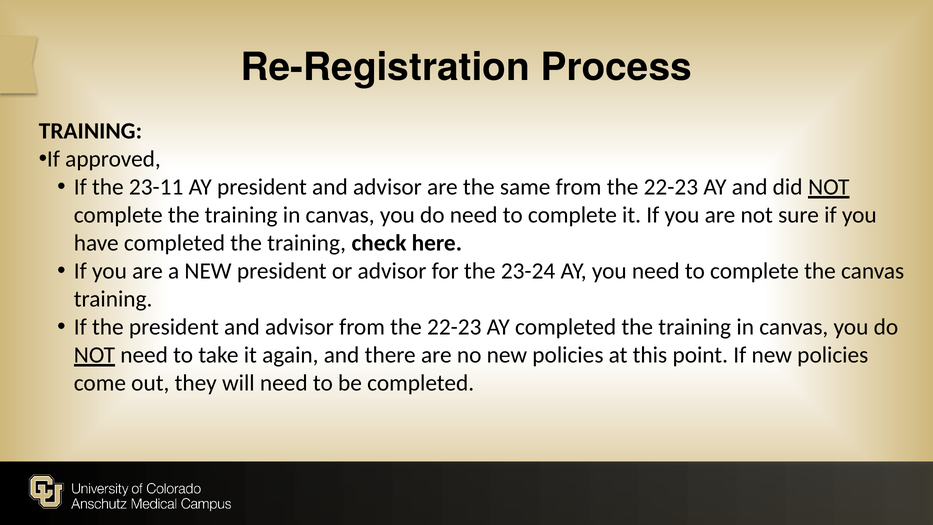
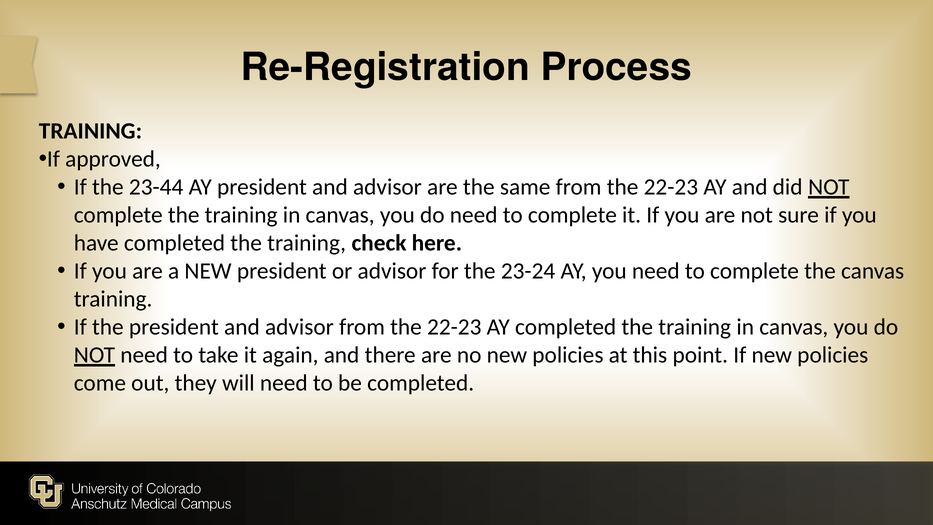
23-11: 23-11 -> 23-44
